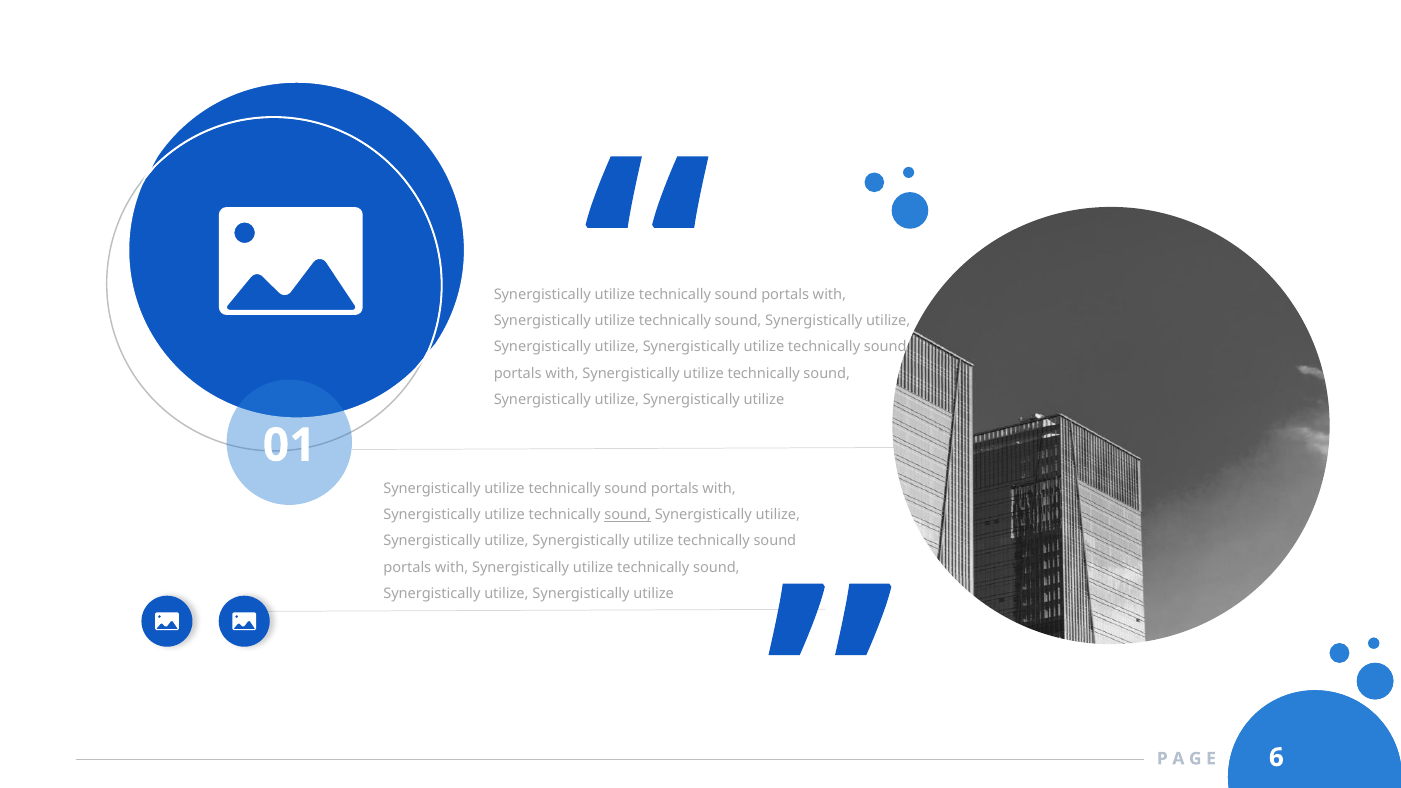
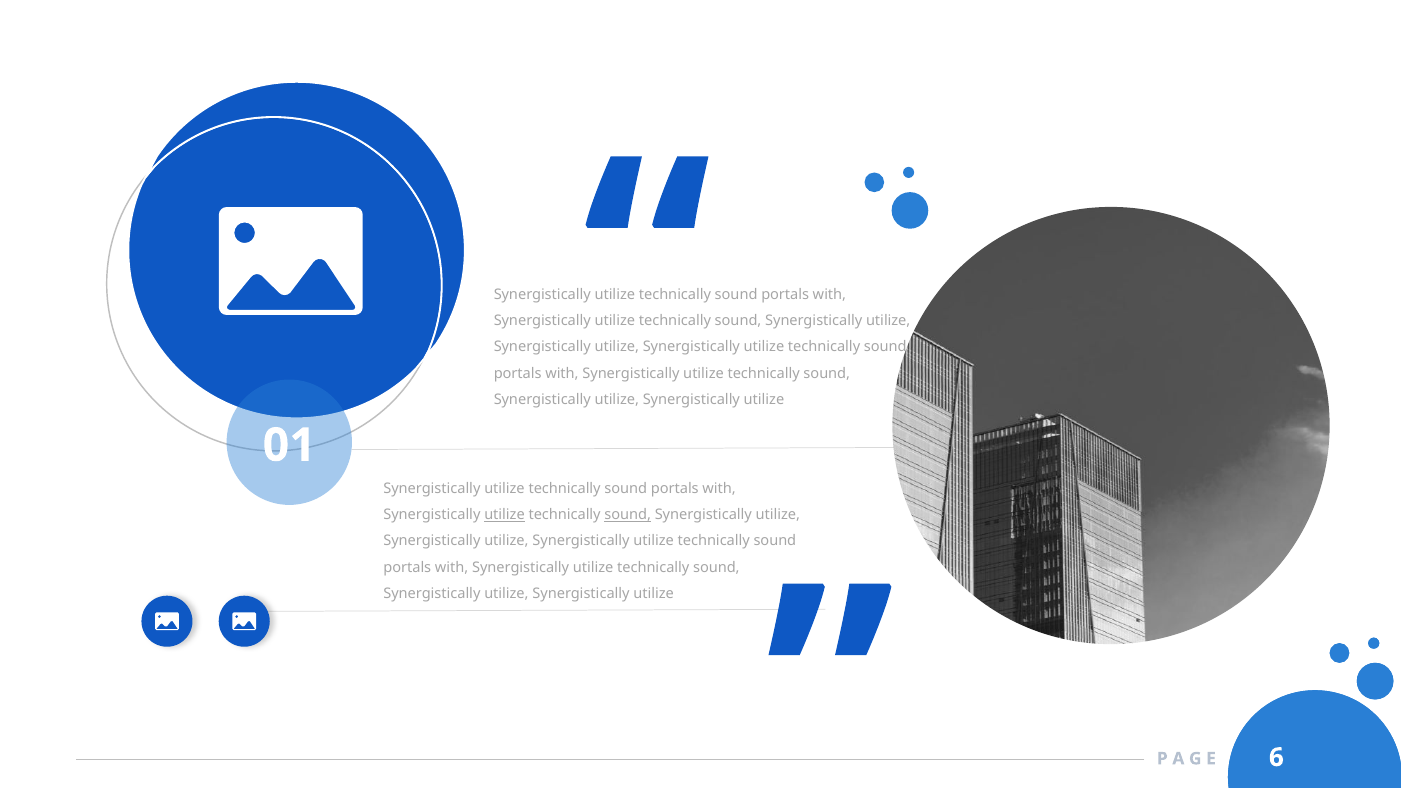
utilize at (505, 515) underline: none -> present
